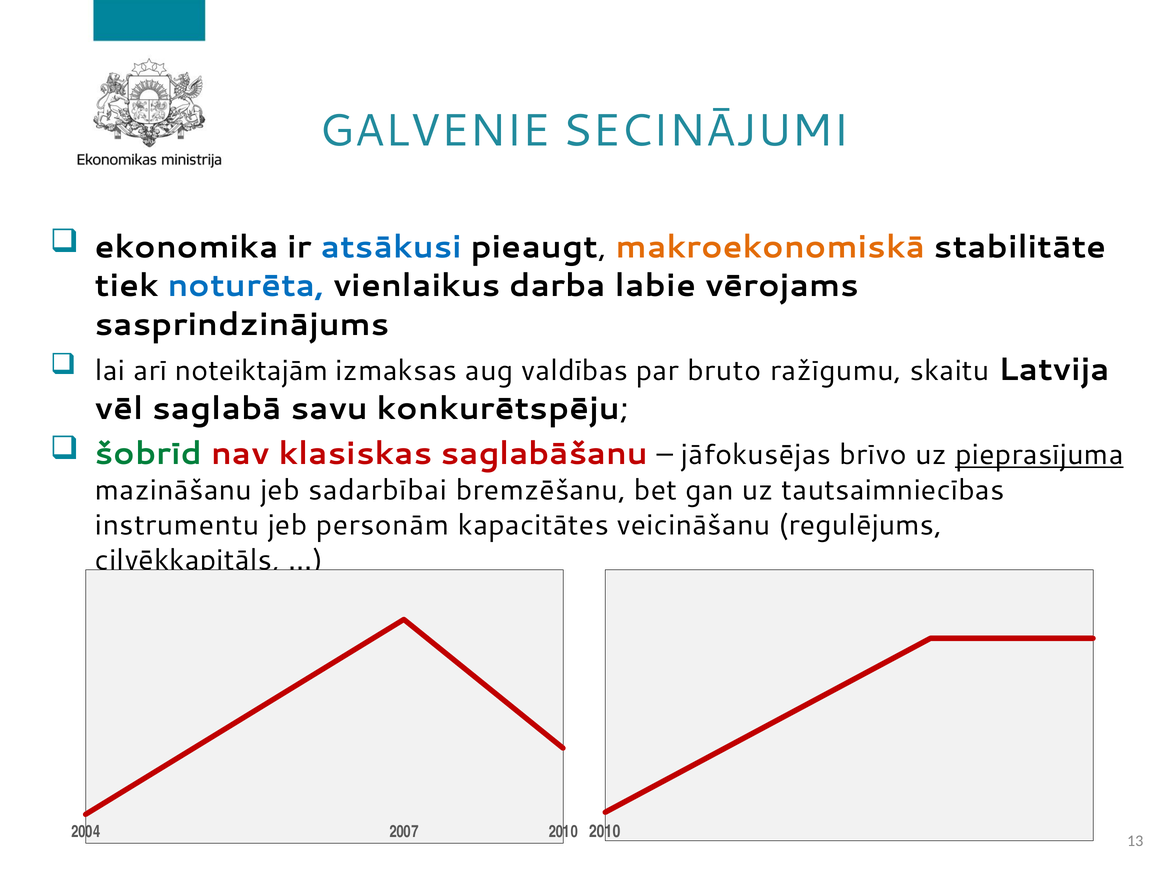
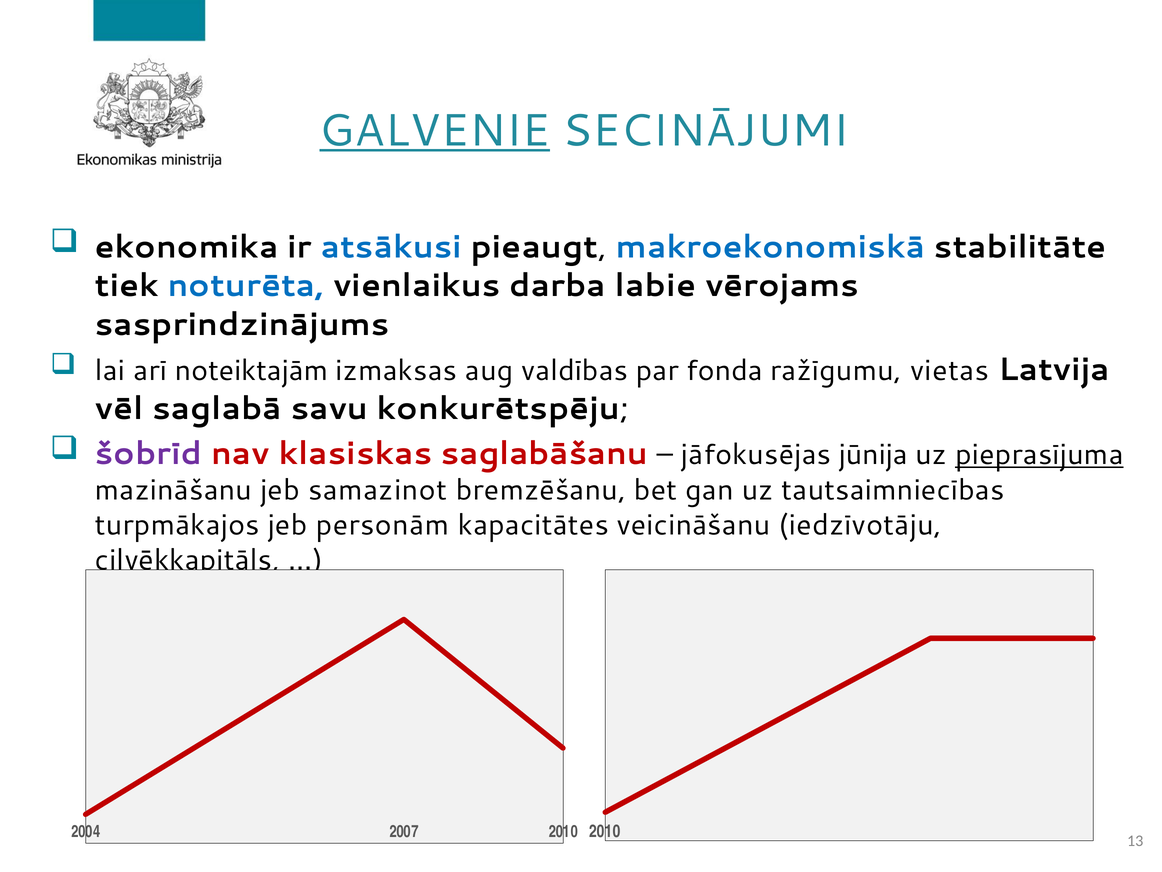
GALVENIE underline: none -> present
makroekonomiskā colour: orange -> blue
bruto: bruto -> fonda
skaitu: skaitu -> vietas
šobrīd colour: green -> purple
brīvo: brīvo -> jūnija
sadarbībai: sadarbībai -> samazinot
instrumentu: instrumentu -> turpmākajos
regulējums: regulējums -> iedzīvotāju
